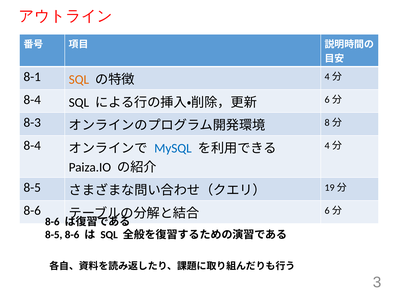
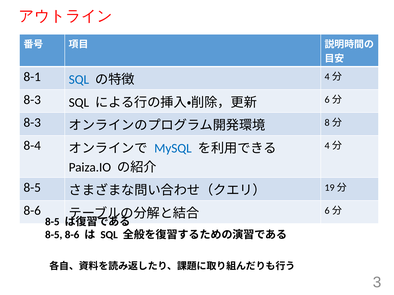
SQL at (79, 80) colour: orange -> blue
8-4 at (32, 100): 8-4 -> 8-3
8-6 at (52, 222): 8-6 -> 8-5
